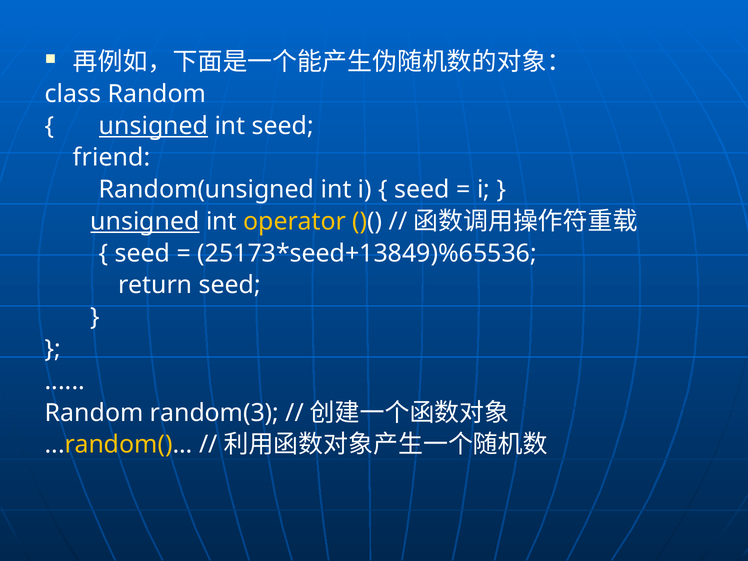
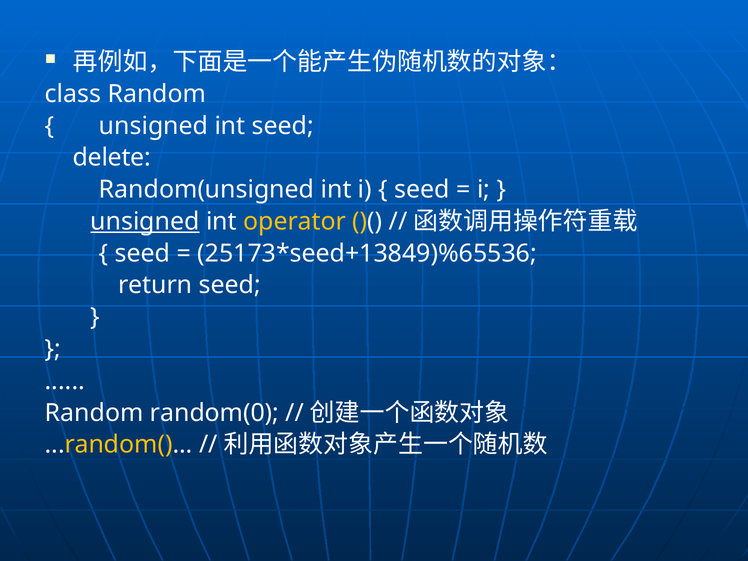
unsigned at (154, 126) underline: present -> none
friend: friend -> delete
random(3: random(3 -> random(0
